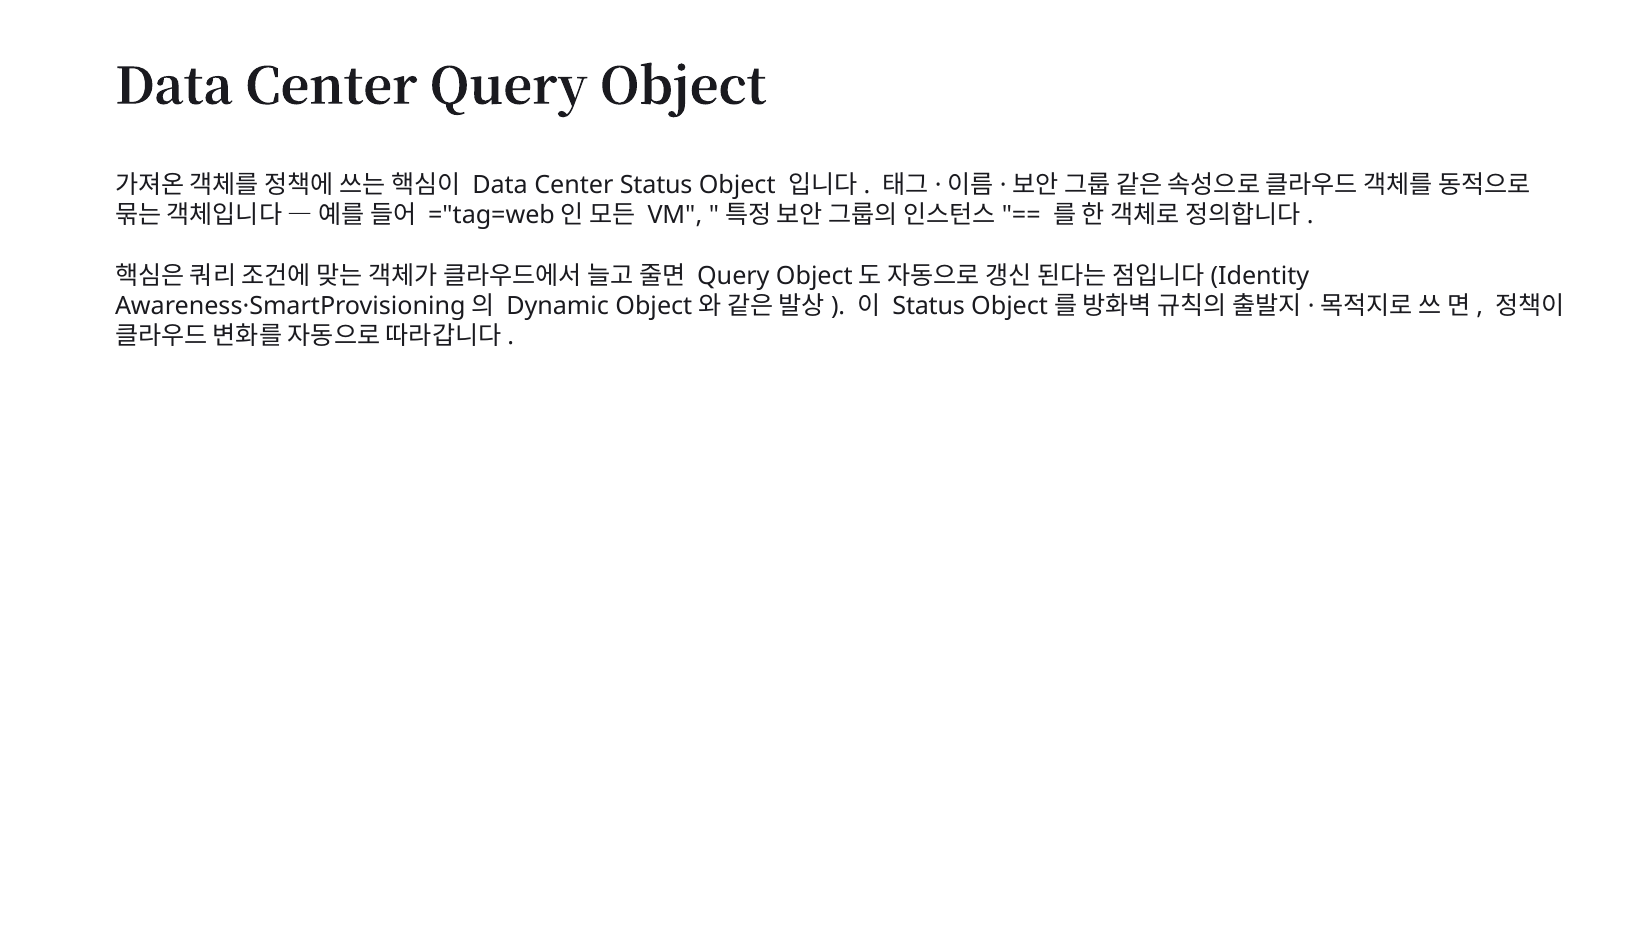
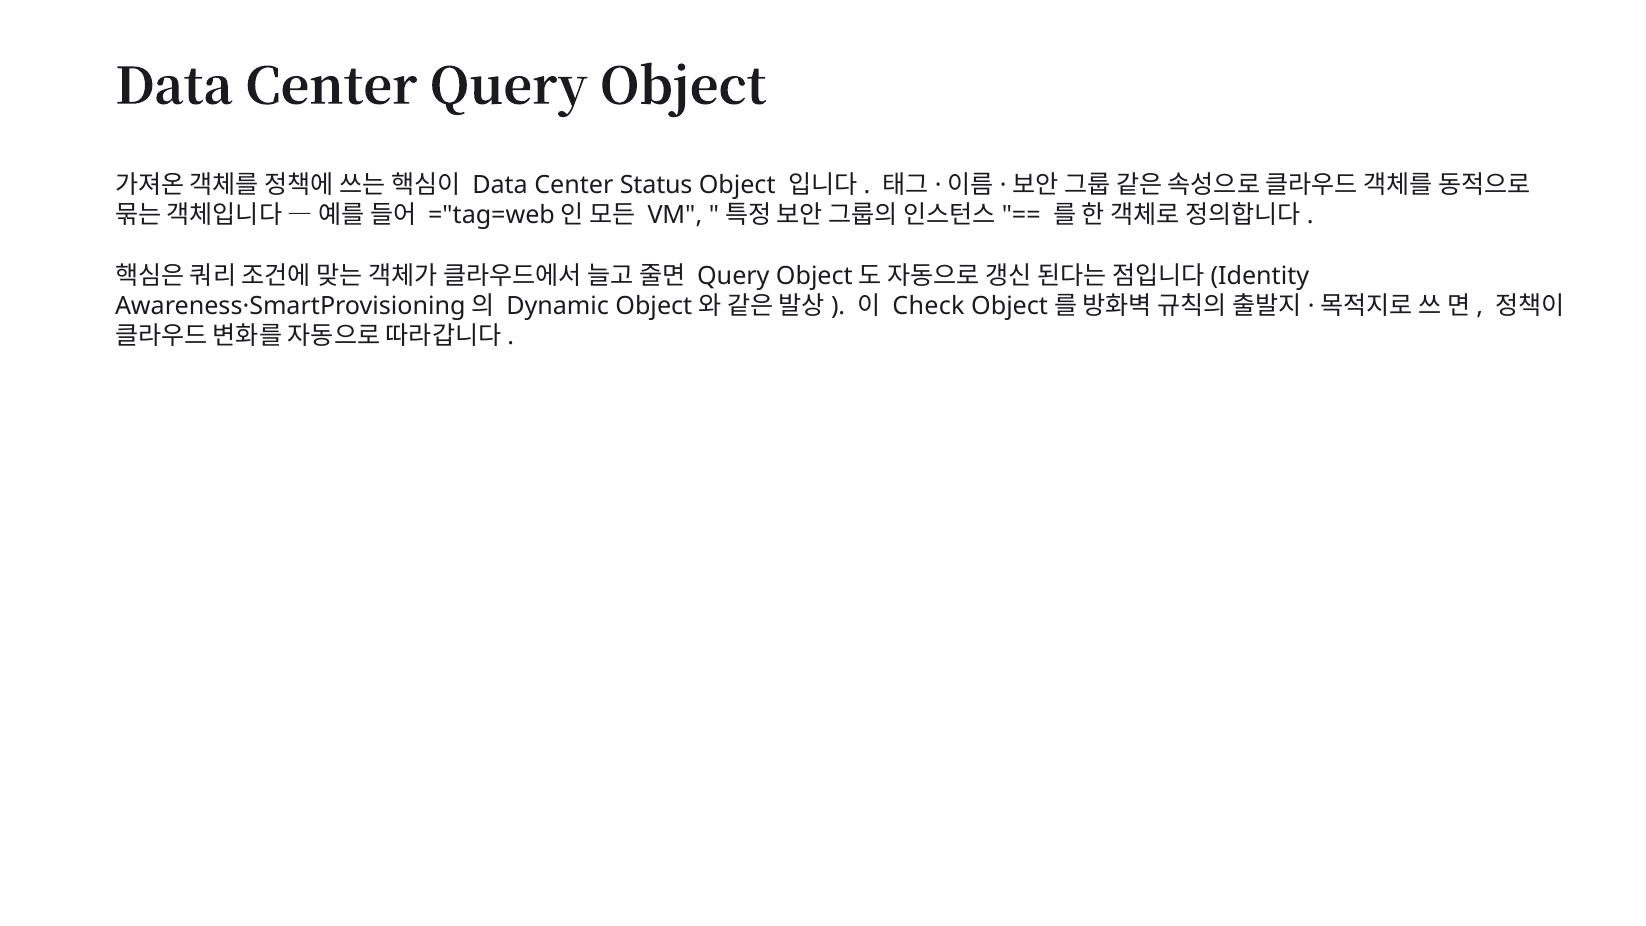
Status at (929, 306): Status -> Check
